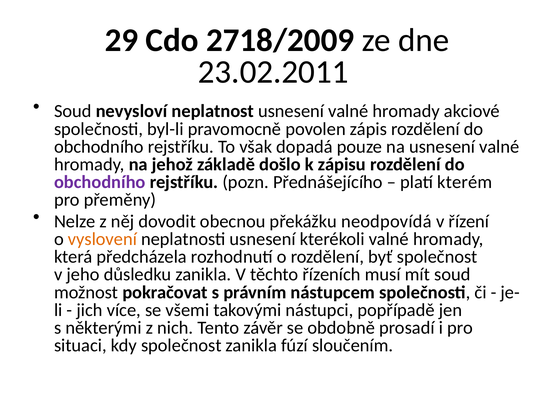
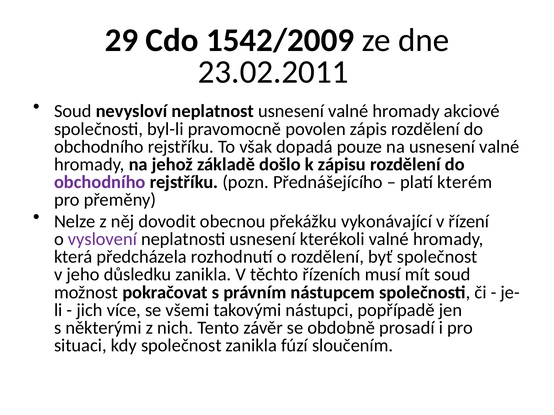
2718/2009: 2718/2009 -> 1542/2009
neodpovídá: neodpovídá -> vykonávající
vyslovení colour: orange -> purple
